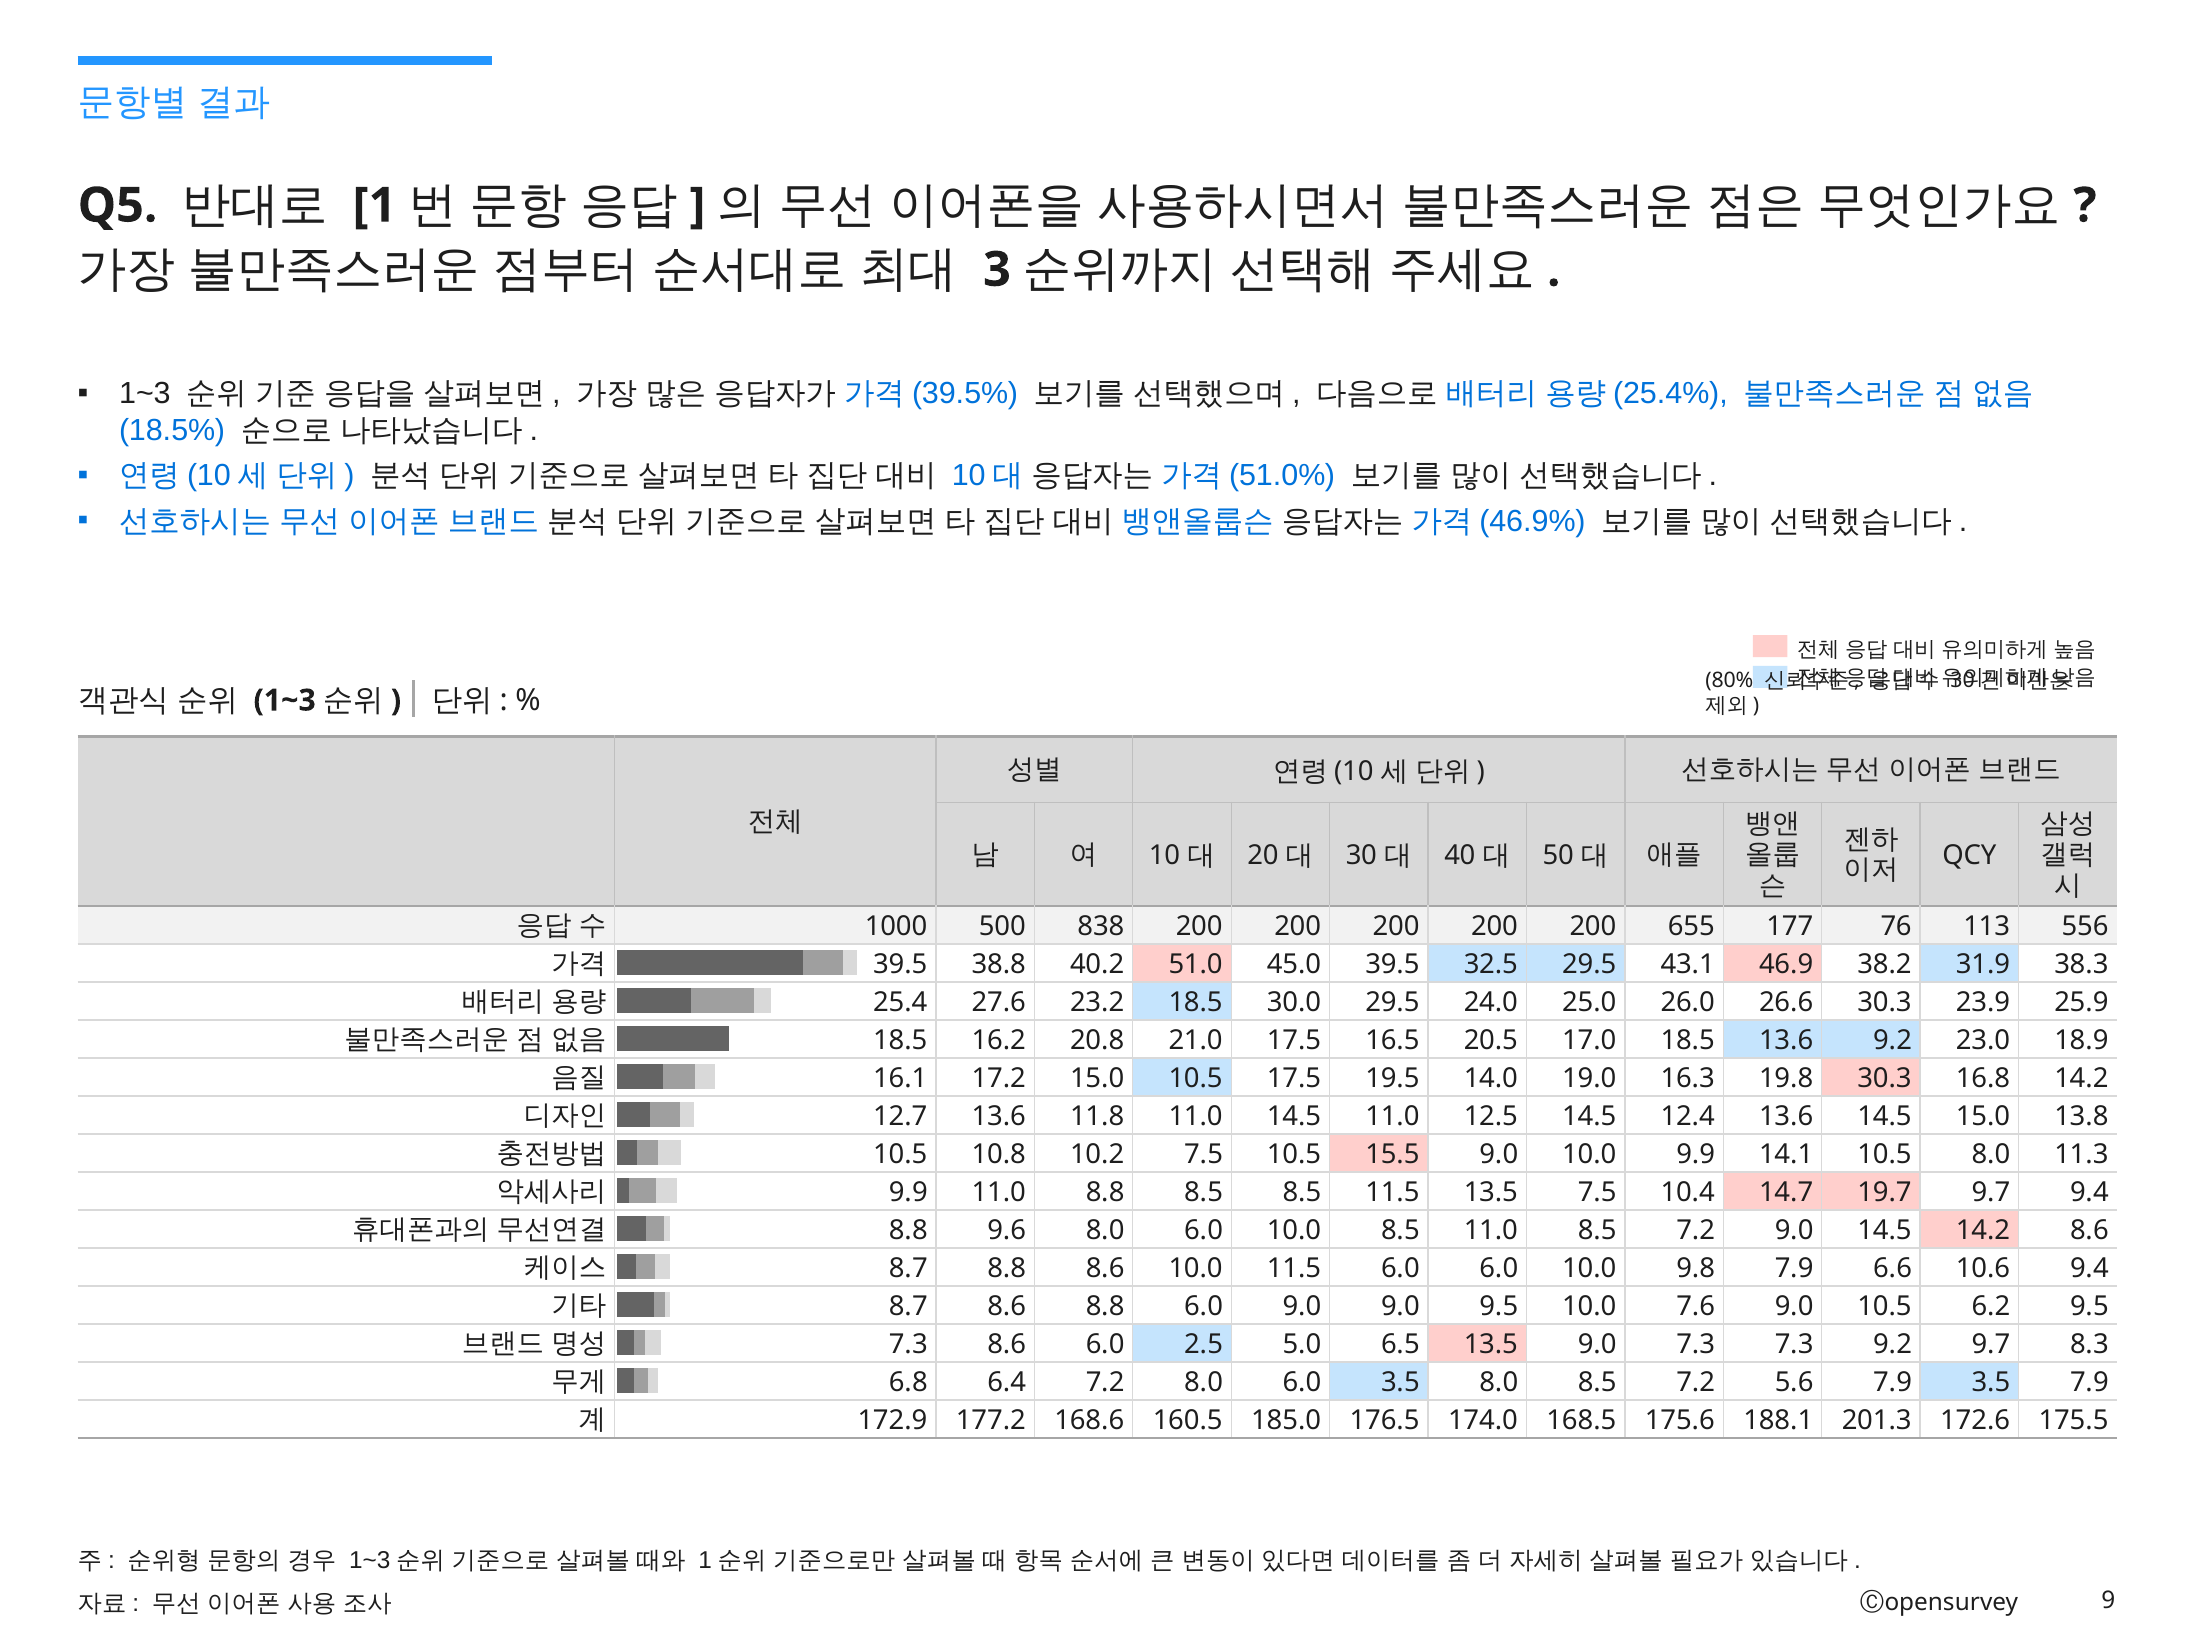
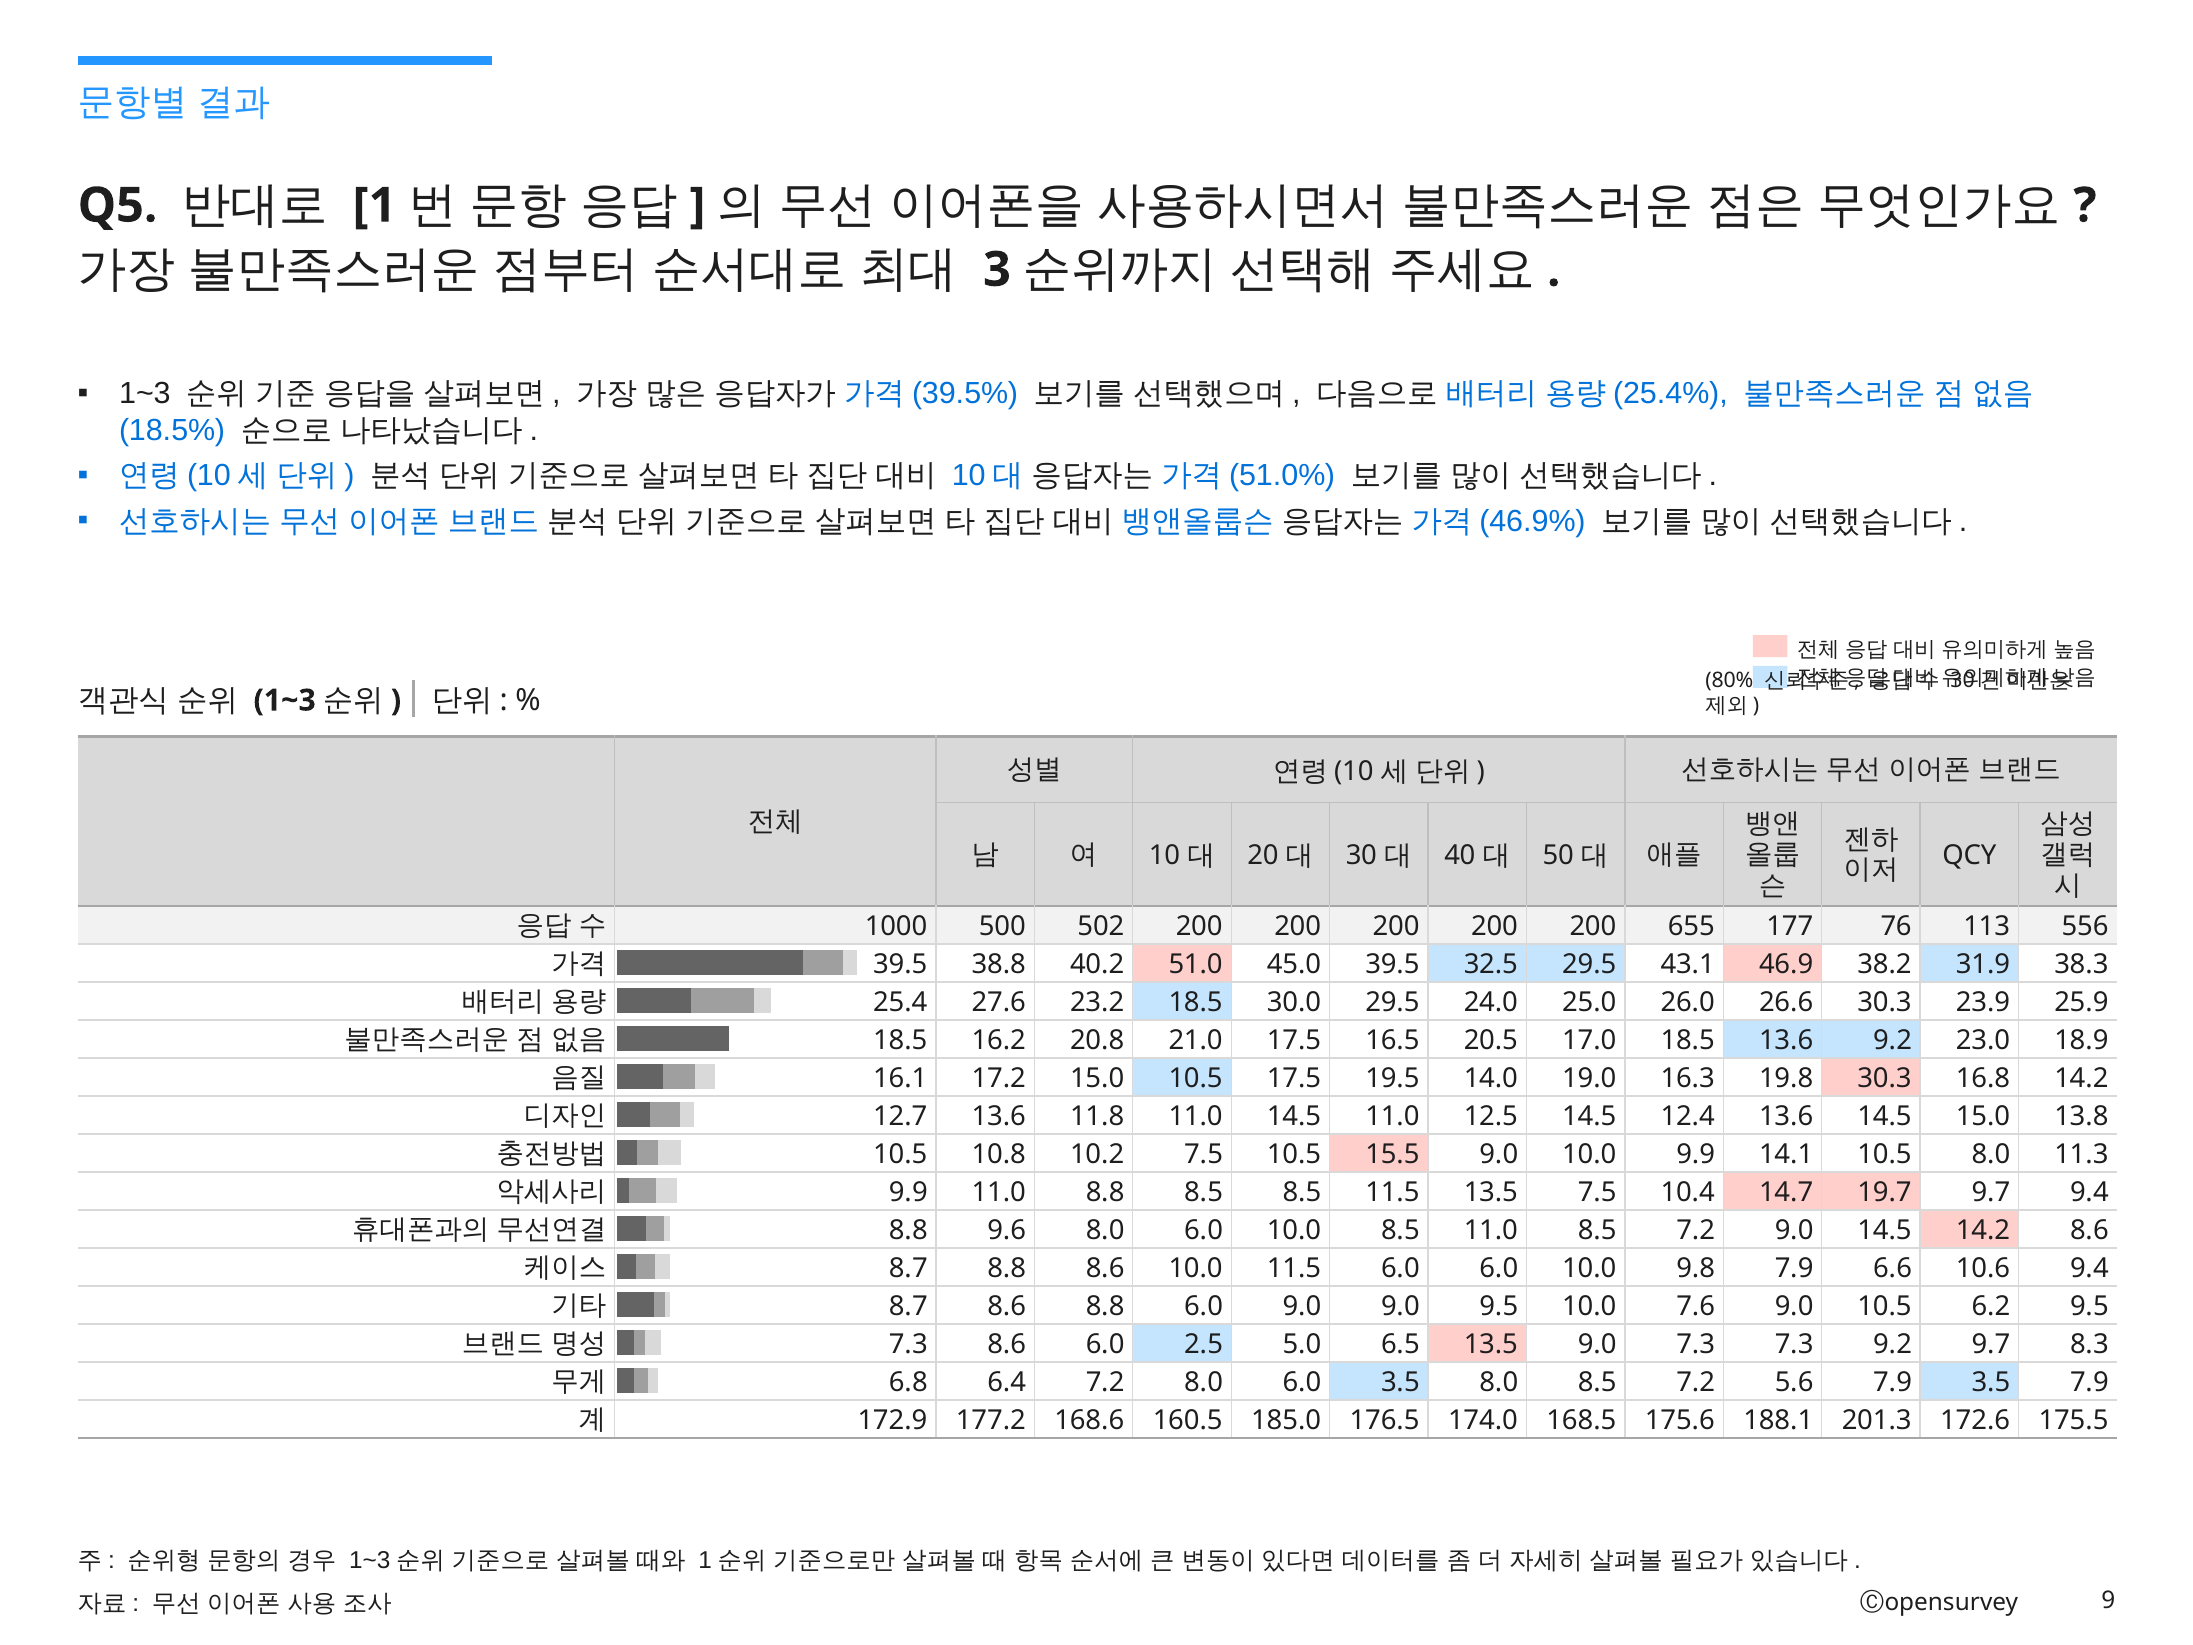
838: 838 -> 502
